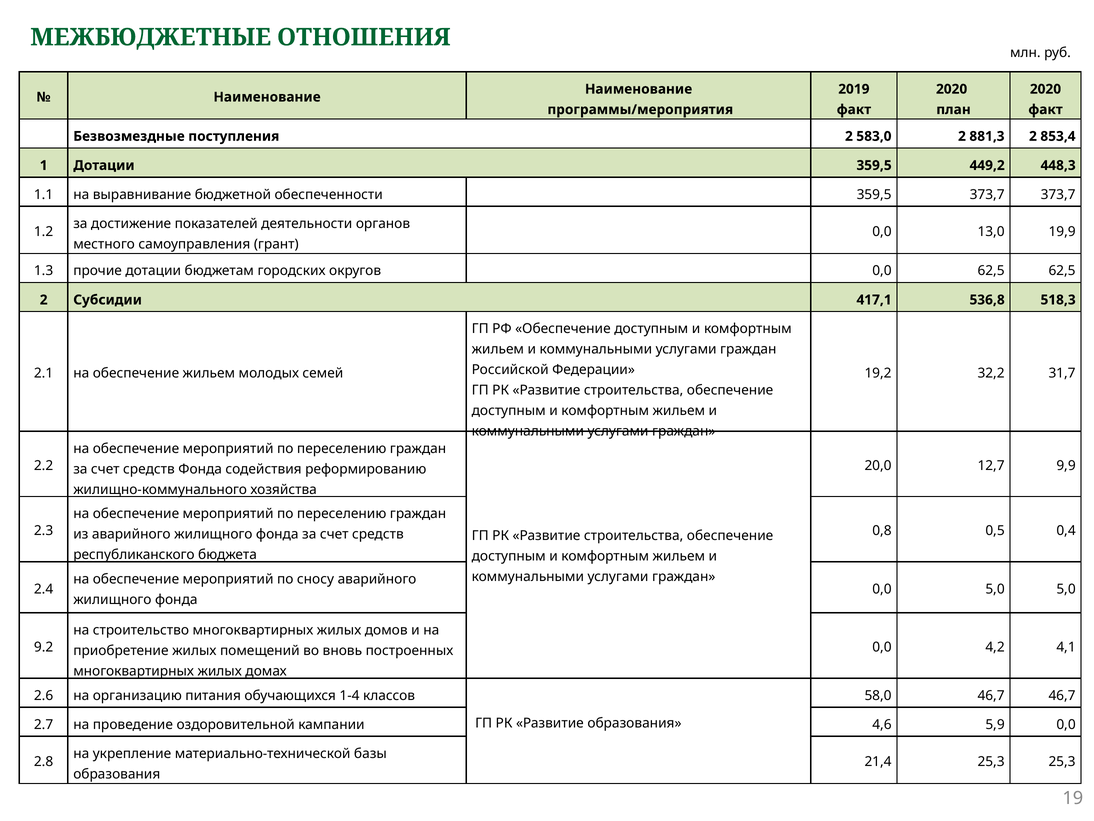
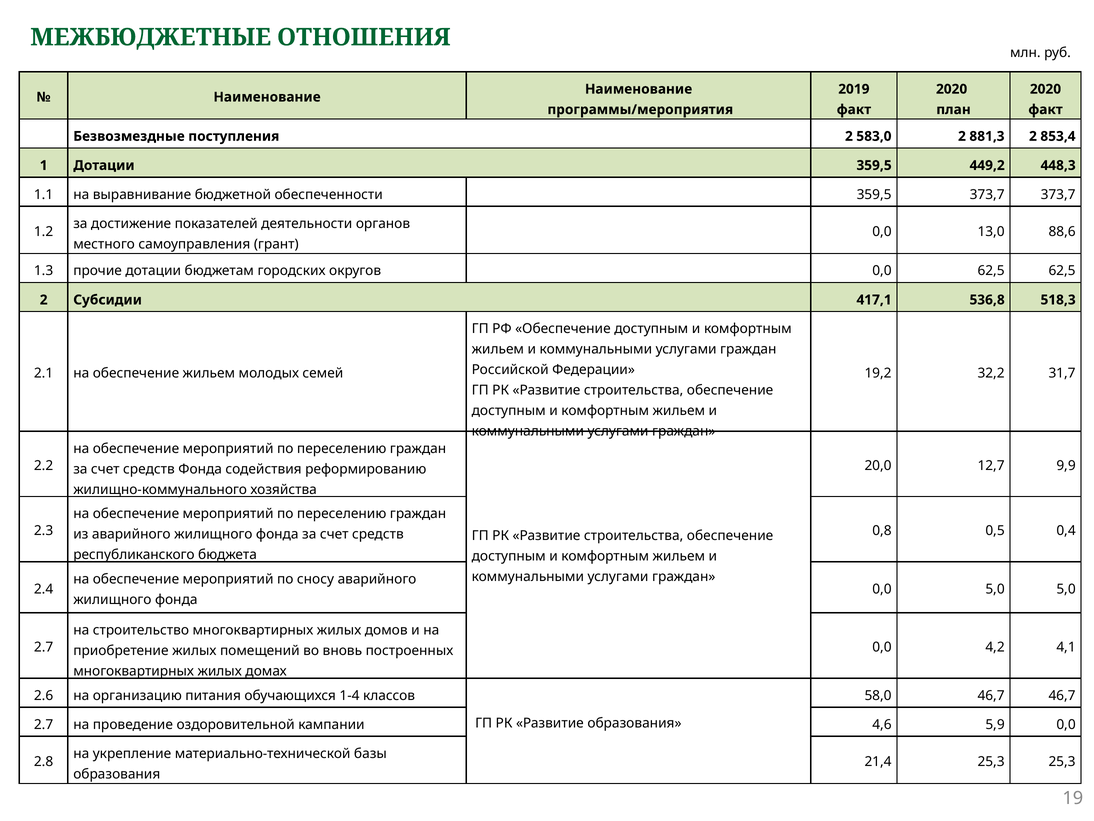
19,9: 19,9 -> 88,6
9.2 at (44, 647): 9.2 -> 2.7
